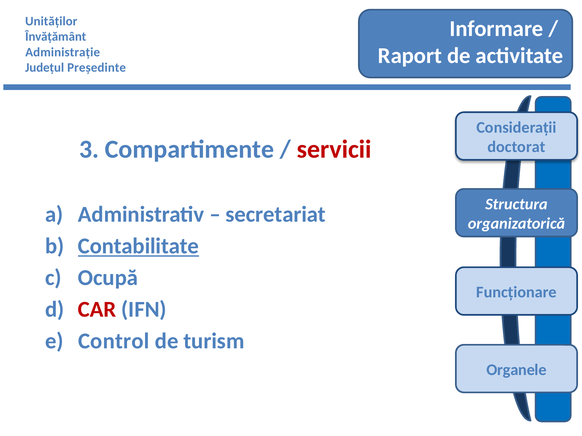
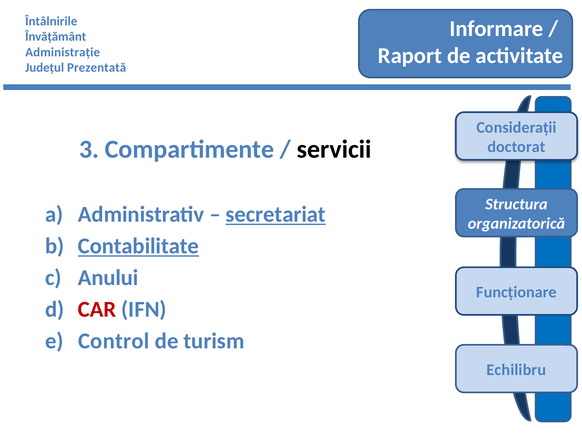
Unităților: Unităților -> Întâlnirile
Președinte: Președinte -> Prezentată
servicii colour: red -> black
secretariat underline: none -> present
Ocupă: Ocupă -> Anului
Organele: Organele -> Echilibru
